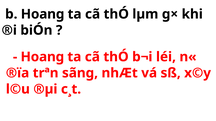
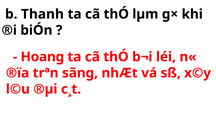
b Hoang: Hoang -> Thanh
